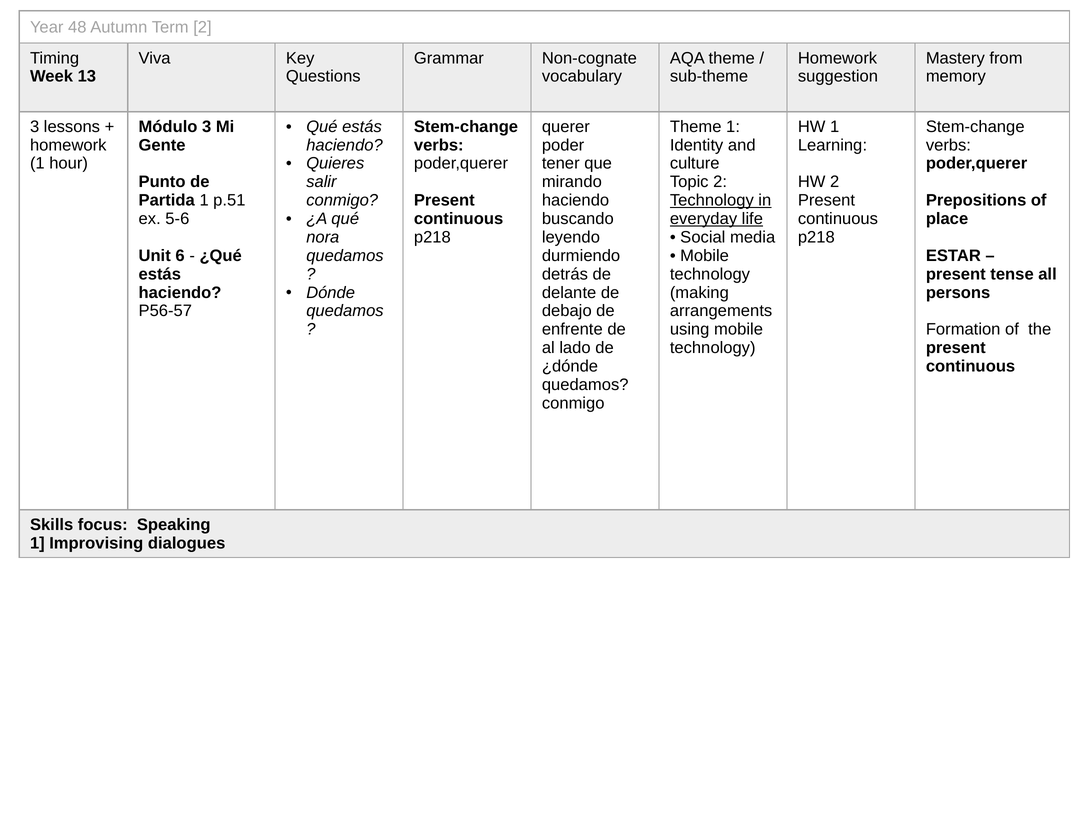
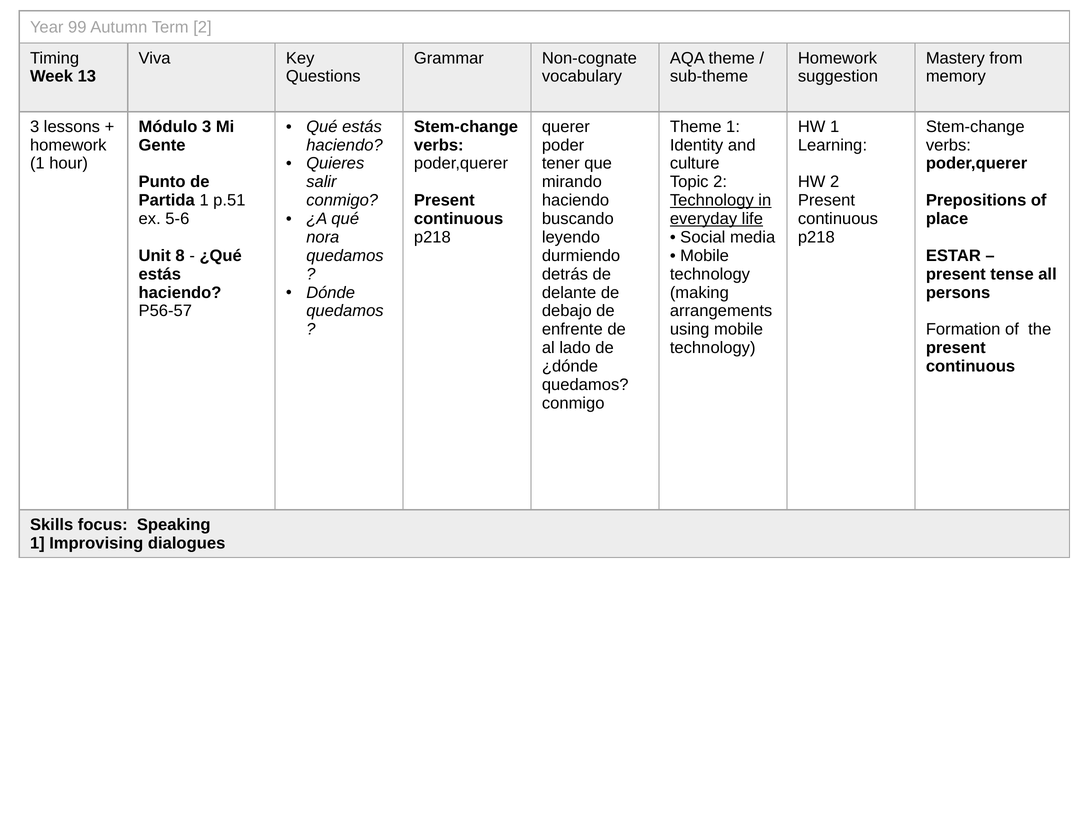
48: 48 -> 99
6: 6 -> 8
